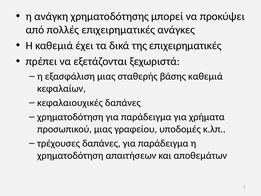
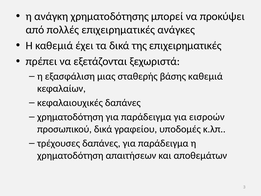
χρήματα: χρήματα -> εισροών
προσωπικού μιας: μιας -> δικά
